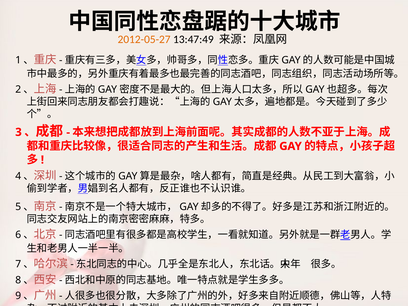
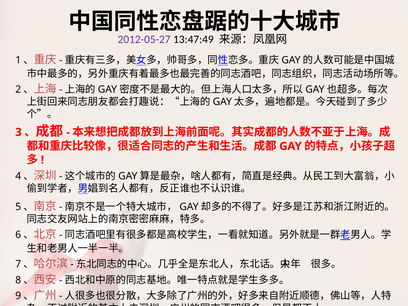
2012-05-27 colour: orange -> purple
